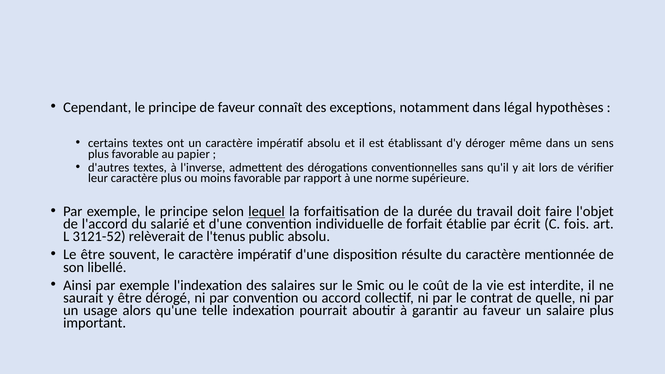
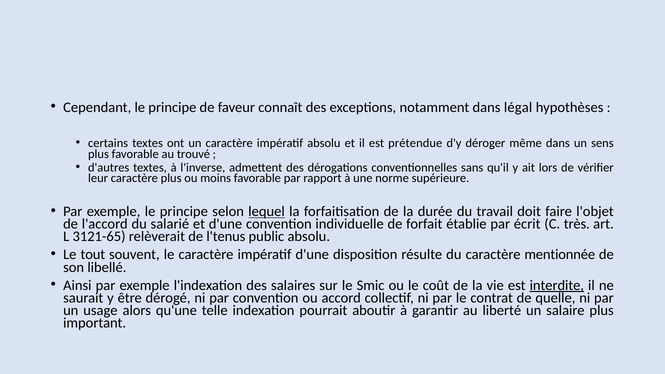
établissant: établissant -> prétendue
papier: papier -> trouvé
fois: fois -> très
3121-52: 3121-52 -> 3121-65
Le être: être -> tout
interdite underline: none -> present
au faveur: faveur -> liberté
